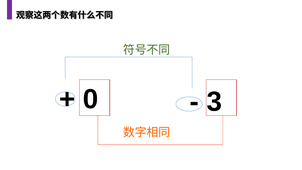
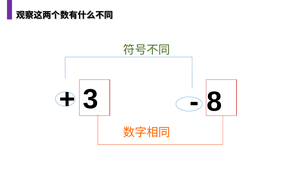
0: 0 -> 3
3: 3 -> 8
